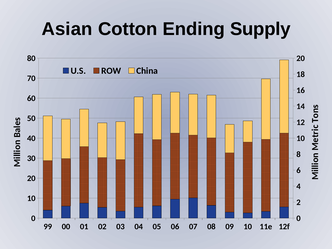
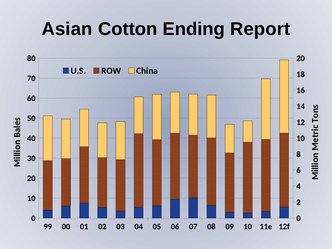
Supply: Supply -> Report
